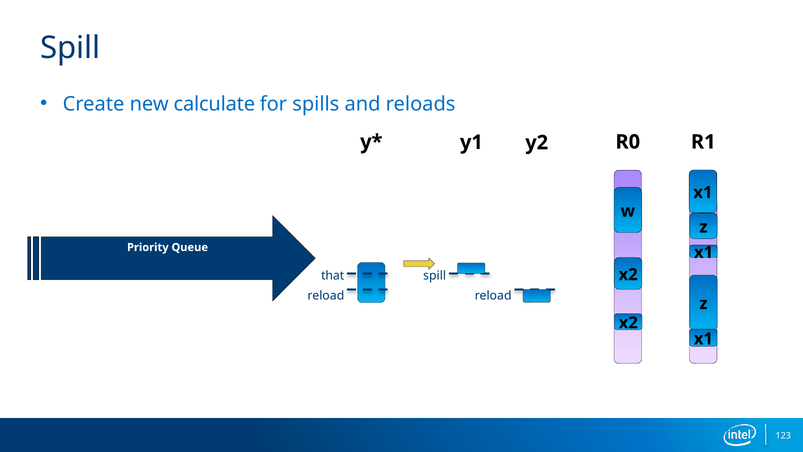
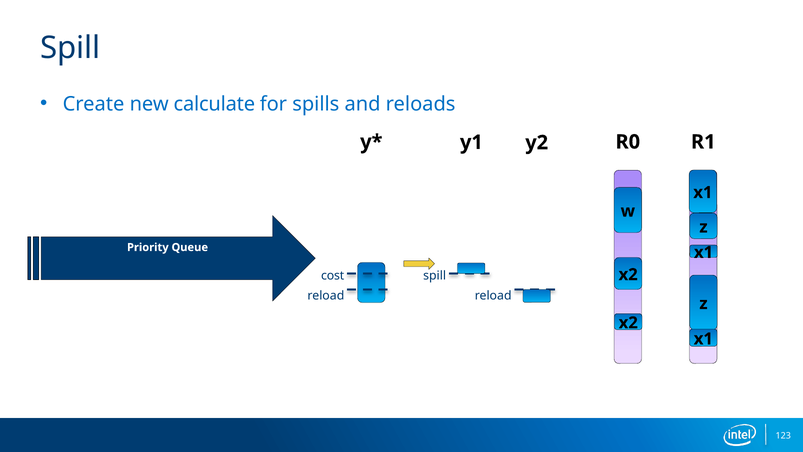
that: that -> cost
